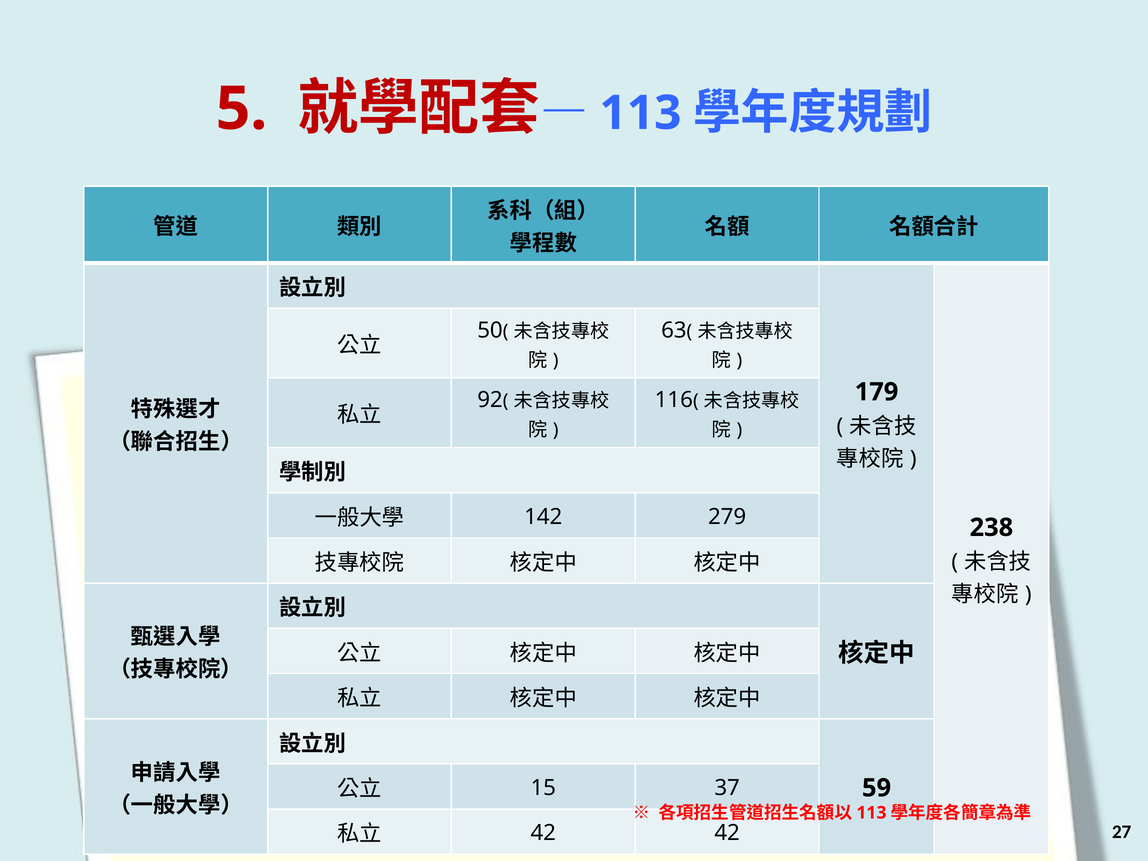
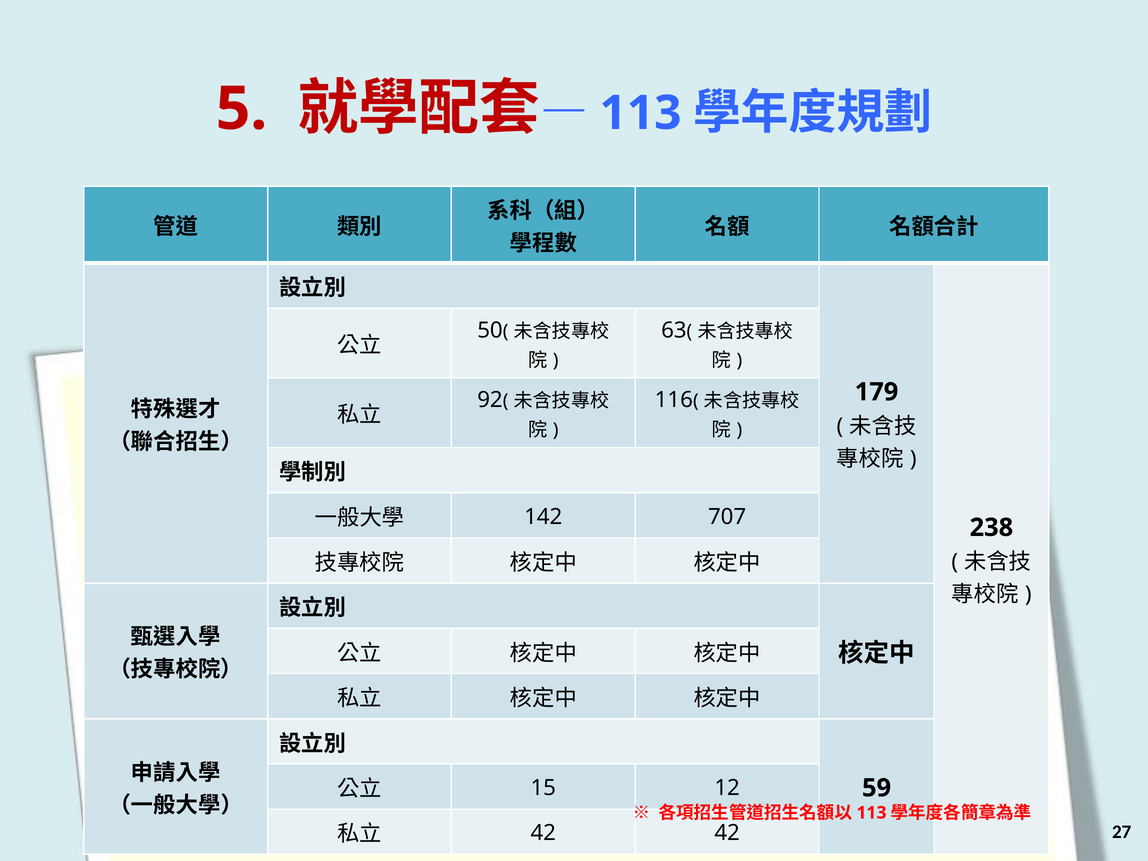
279: 279 -> 707
37: 37 -> 12
